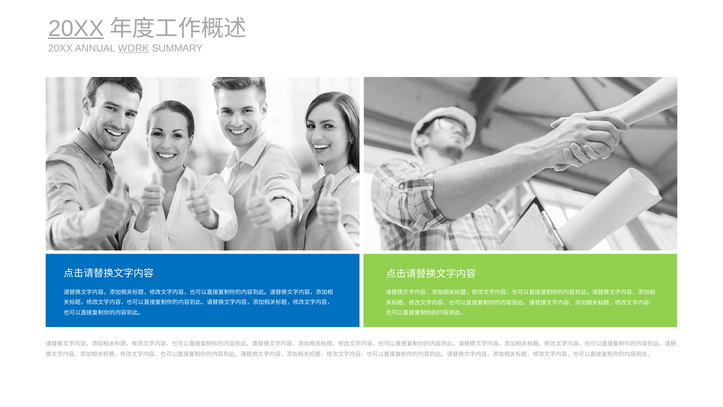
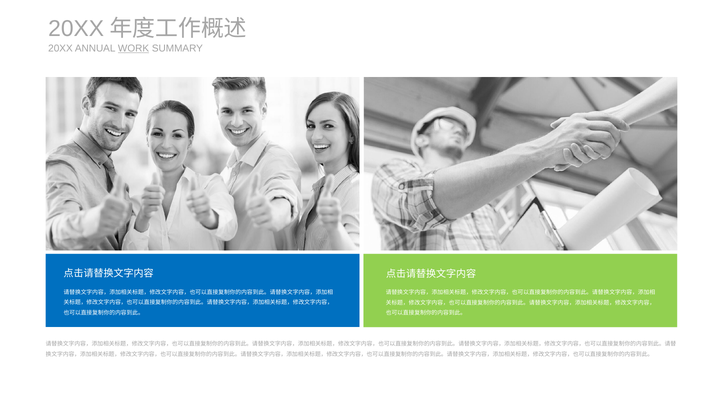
20XX at (76, 29) underline: present -> none
